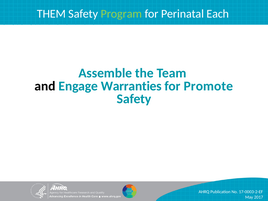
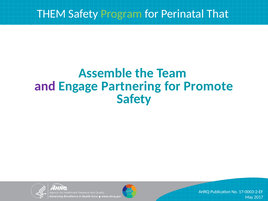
Each: Each -> That
and colour: black -> purple
Warranties: Warranties -> Partnering
